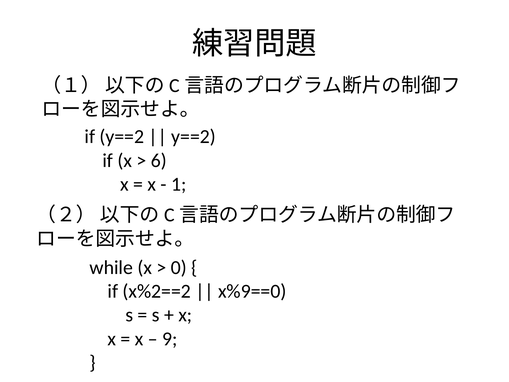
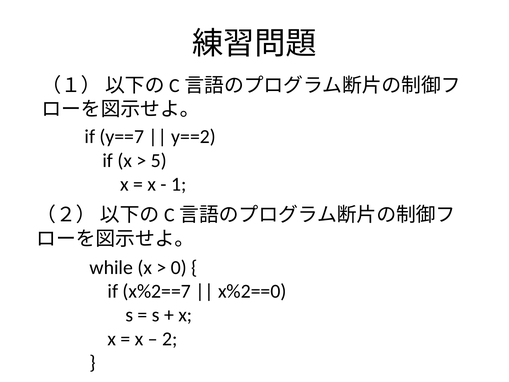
if y==2: y==2 -> y==7
6: 6 -> 5
x%2==2: x%2==2 -> x%2==7
x%9==0: x%9==0 -> x%2==0
9: 9 -> 2
